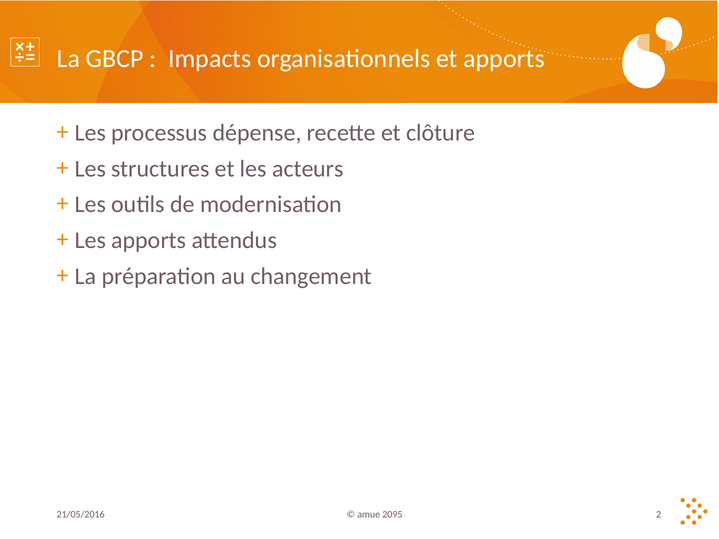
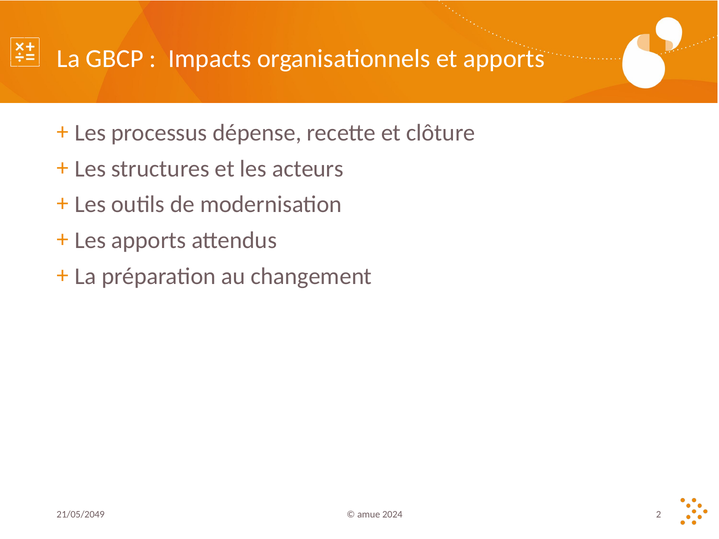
21/05/2016: 21/05/2016 -> 21/05/2049
2095: 2095 -> 2024
